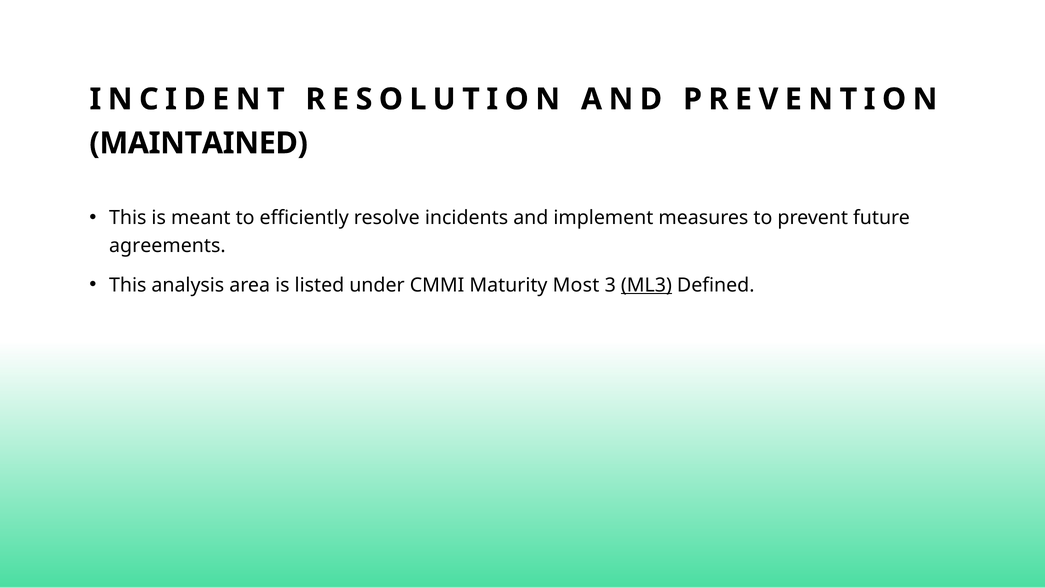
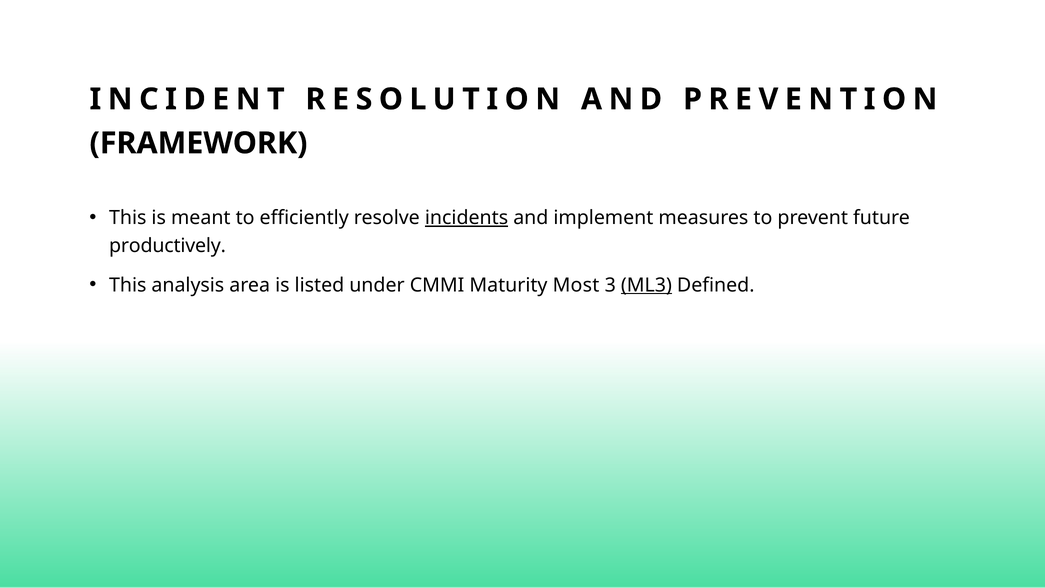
MAINTAINED: MAINTAINED -> FRAMEWORK
incidents underline: none -> present
agreements: agreements -> productively
